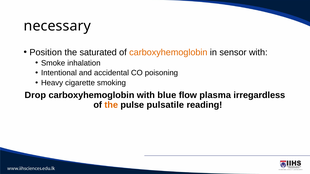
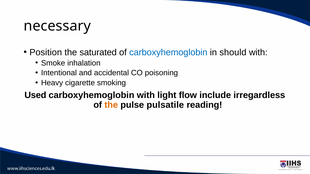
carboxyhemoglobin at (168, 52) colour: orange -> blue
sensor: sensor -> should
Drop: Drop -> Used
blue: blue -> light
plasma: plasma -> include
